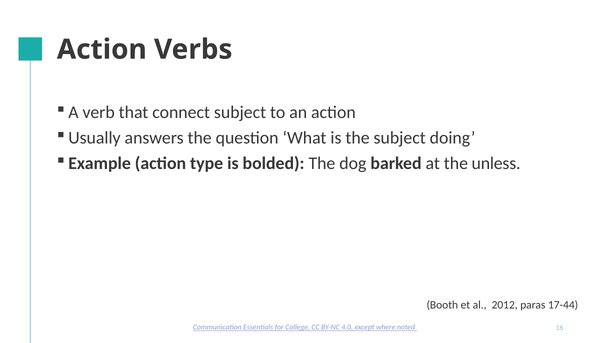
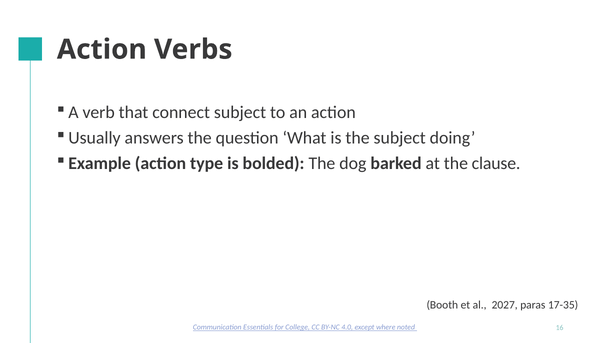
unless: unless -> clause
2012: 2012 -> 2027
17-44: 17-44 -> 17-35
